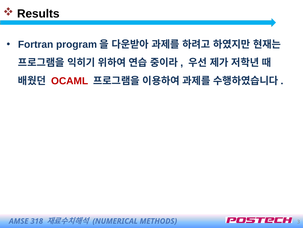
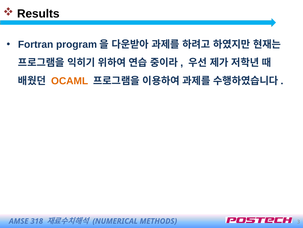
OCAML colour: red -> orange
